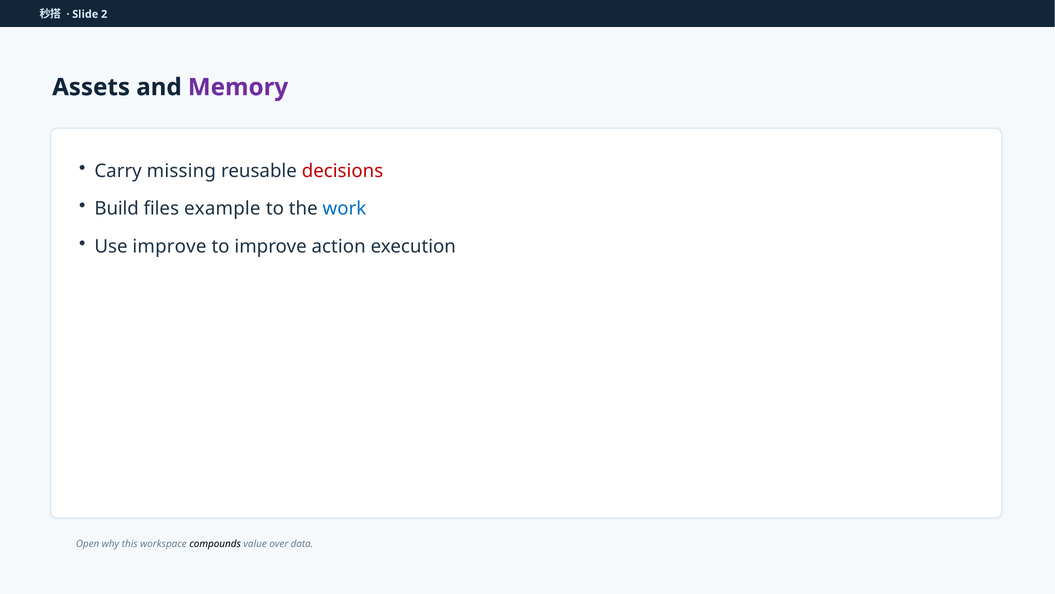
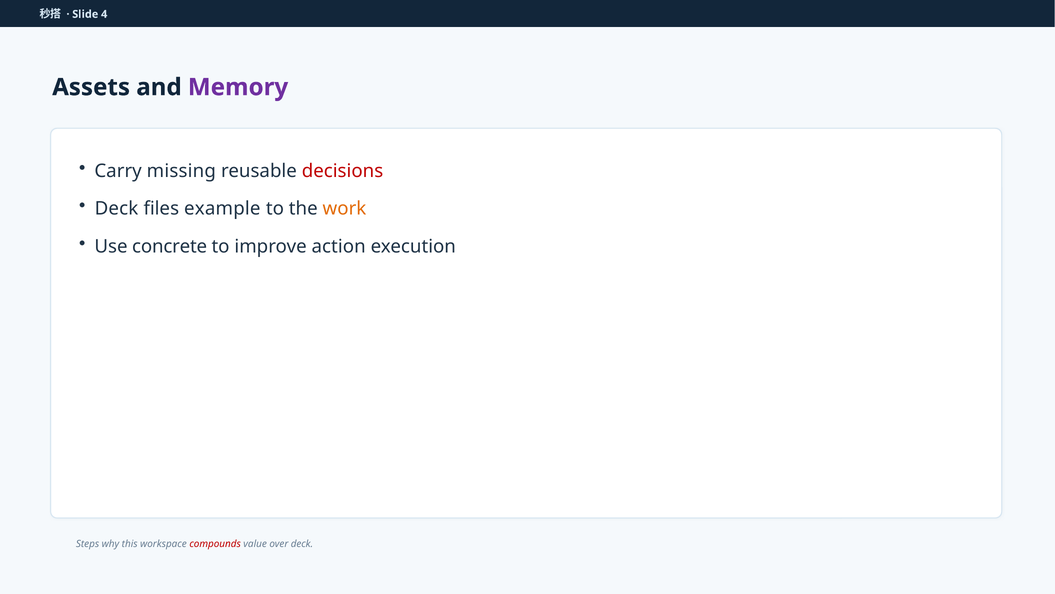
2: 2 -> 4
Build at (117, 209): Build -> Deck
work colour: blue -> orange
Use improve: improve -> concrete
Open: Open -> Steps
compounds colour: black -> red
over data: data -> deck
